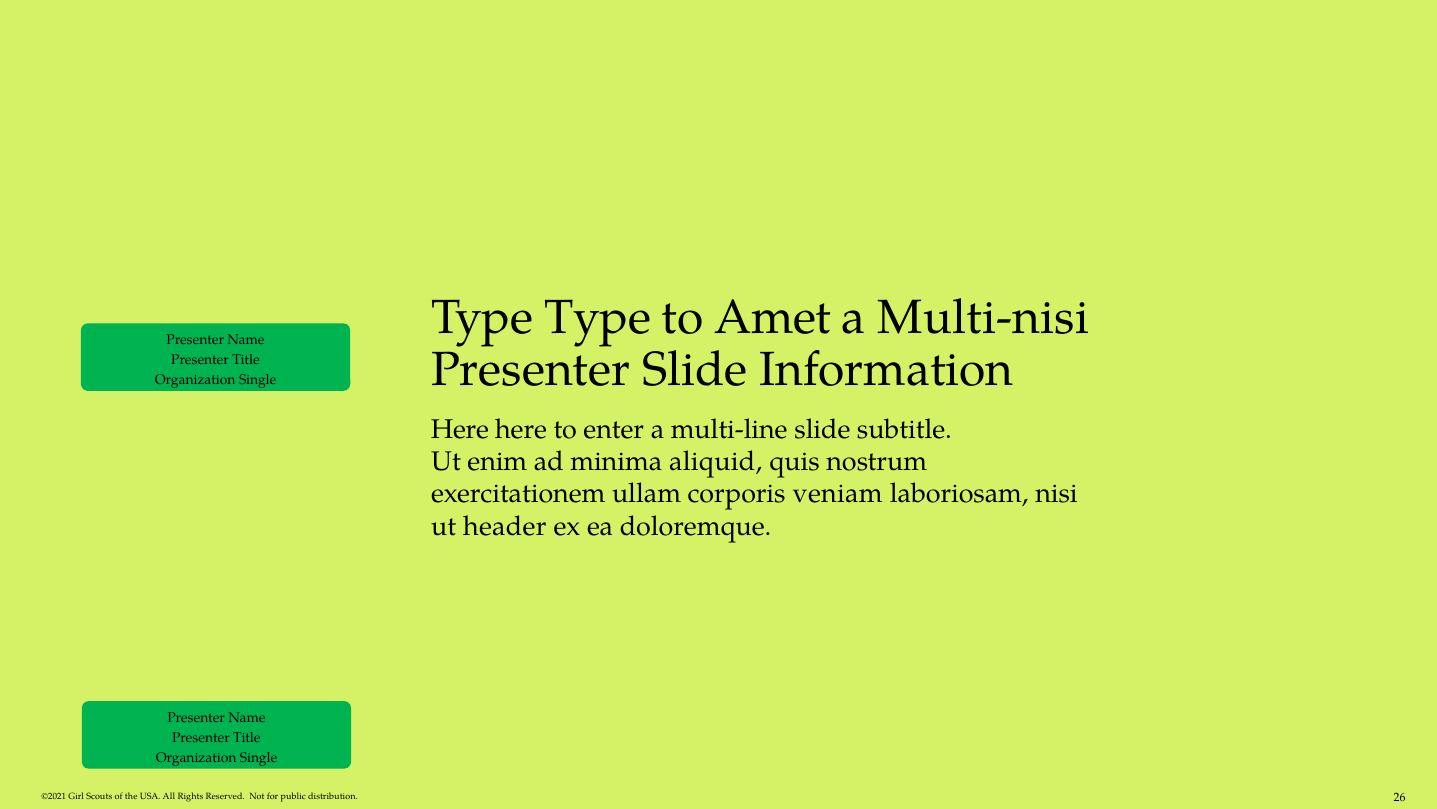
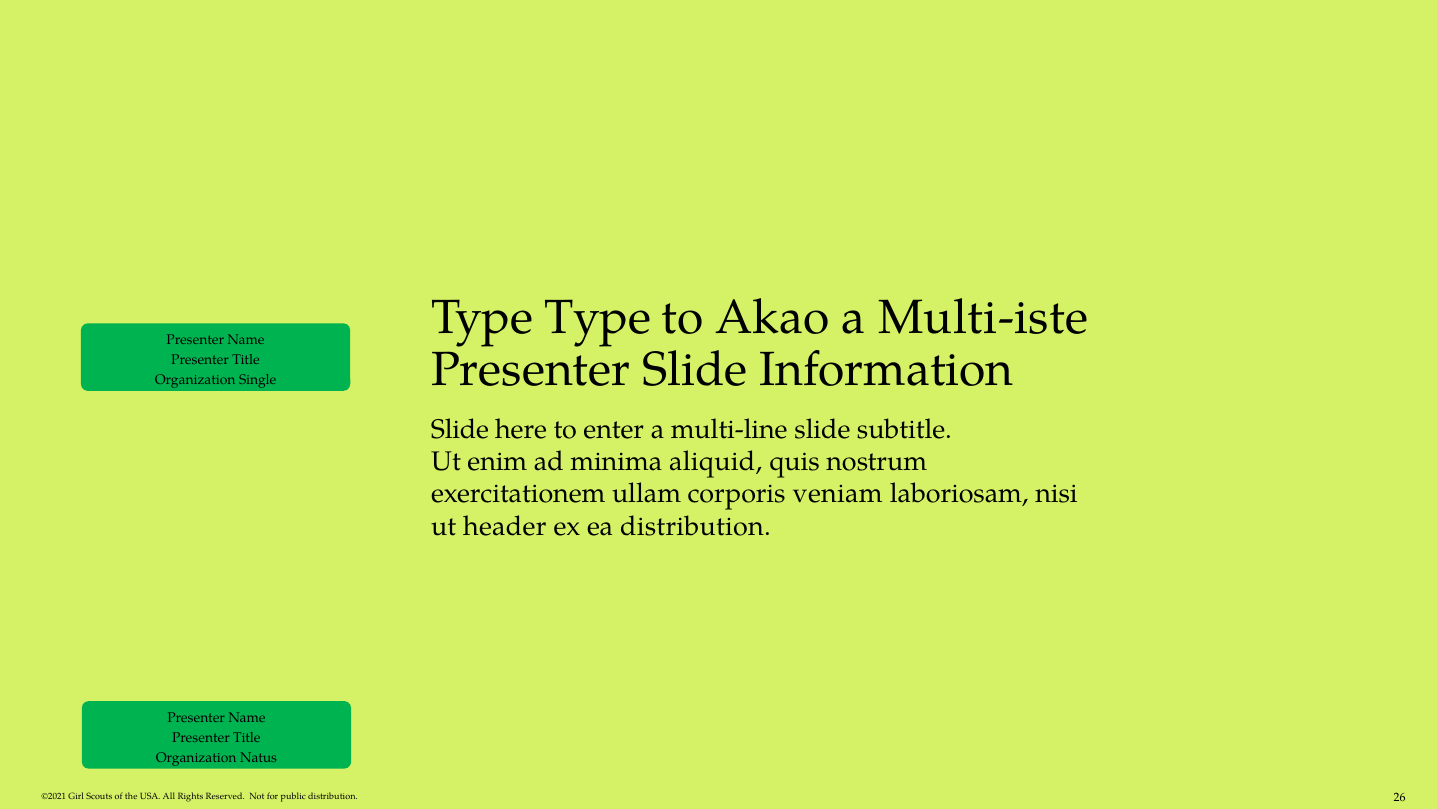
Amet: Amet -> Akao
Multi-nisi: Multi-nisi -> Multi-iste
Here at (460, 429): Here -> Slide
ea doloremque: doloremque -> distribution
Single at (259, 757): Single -> Natus
